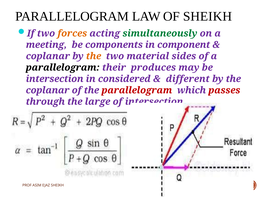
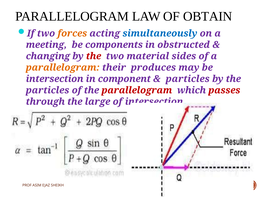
OF SHEIKH: SHEIKH -> OBTAIN
simultaneously colour: green -> blue
component: component -> obstructed
coplanar at (48, 56): coplanar -> changing
the at (94, 56) colour: orange -> red
parallelogram at (63, 68) colour: black -> orange
considered: considered -> component
different at (188, 79): different -> particles
coplanar at (48, 90): coplanar -> particles
